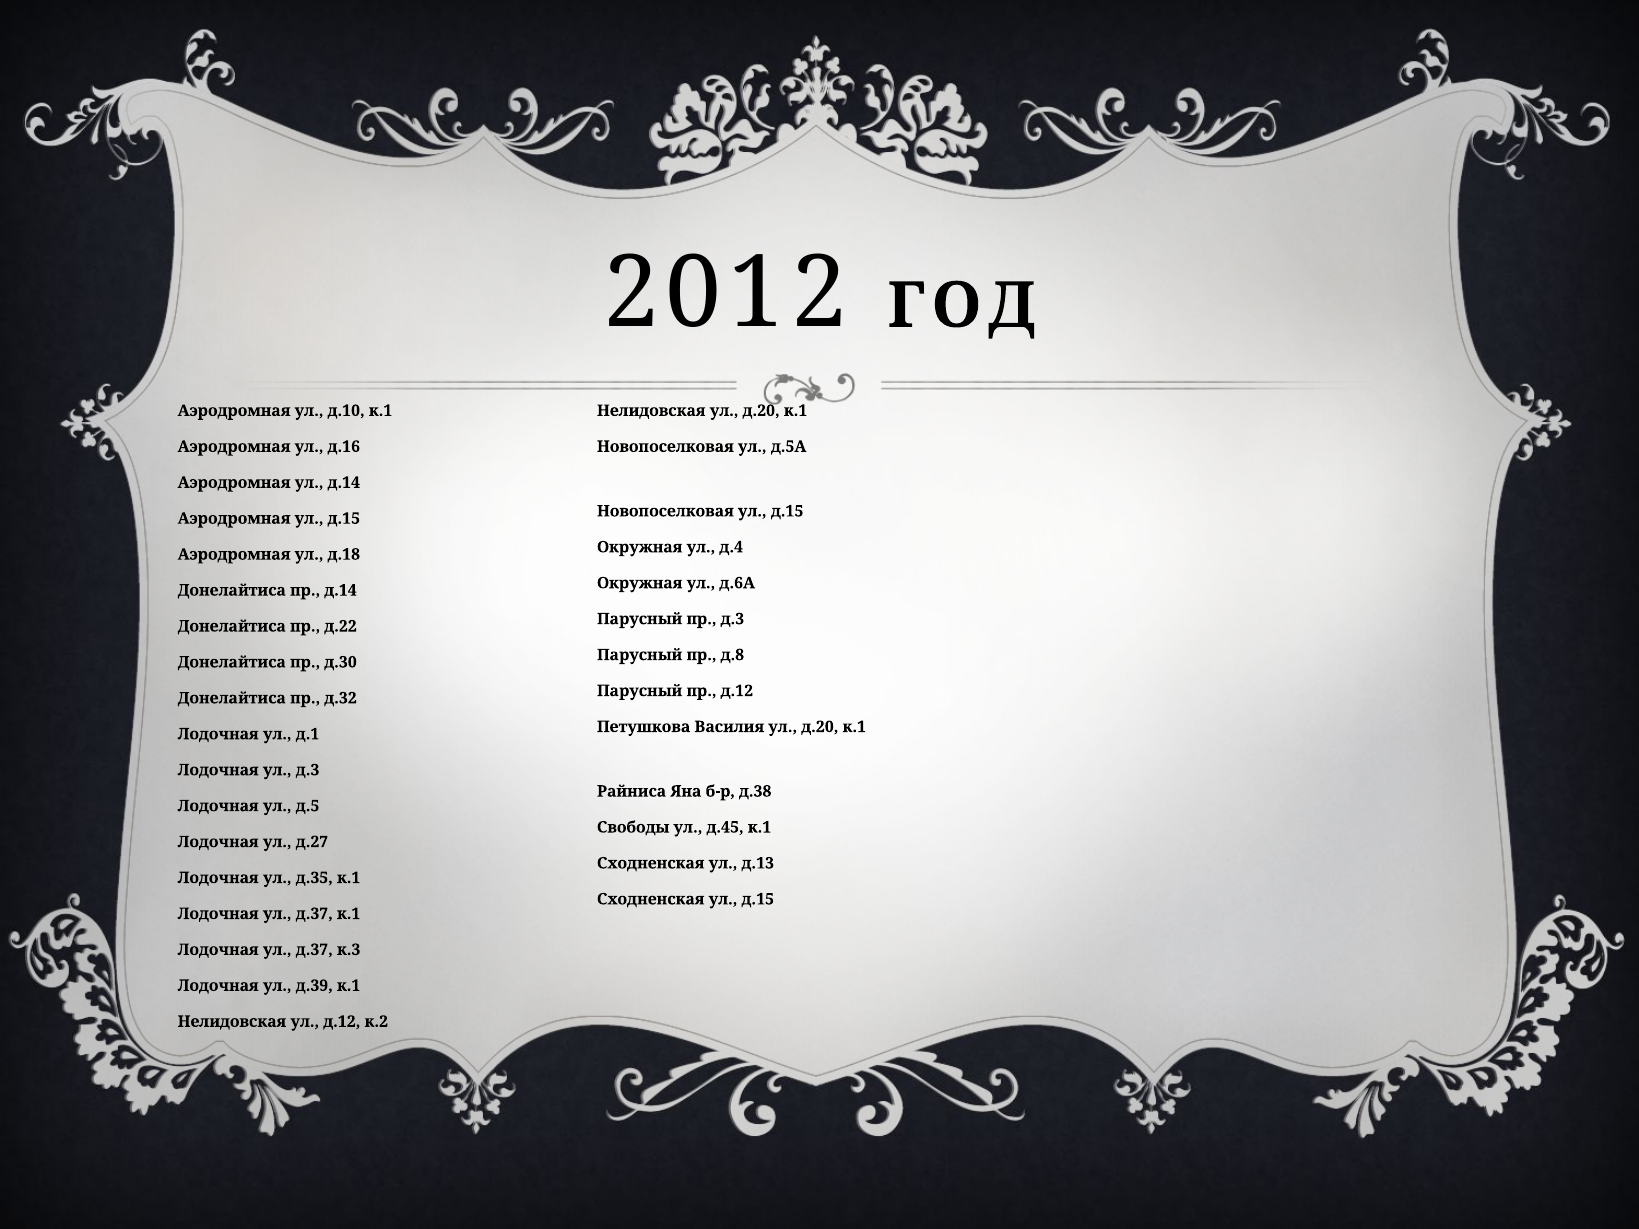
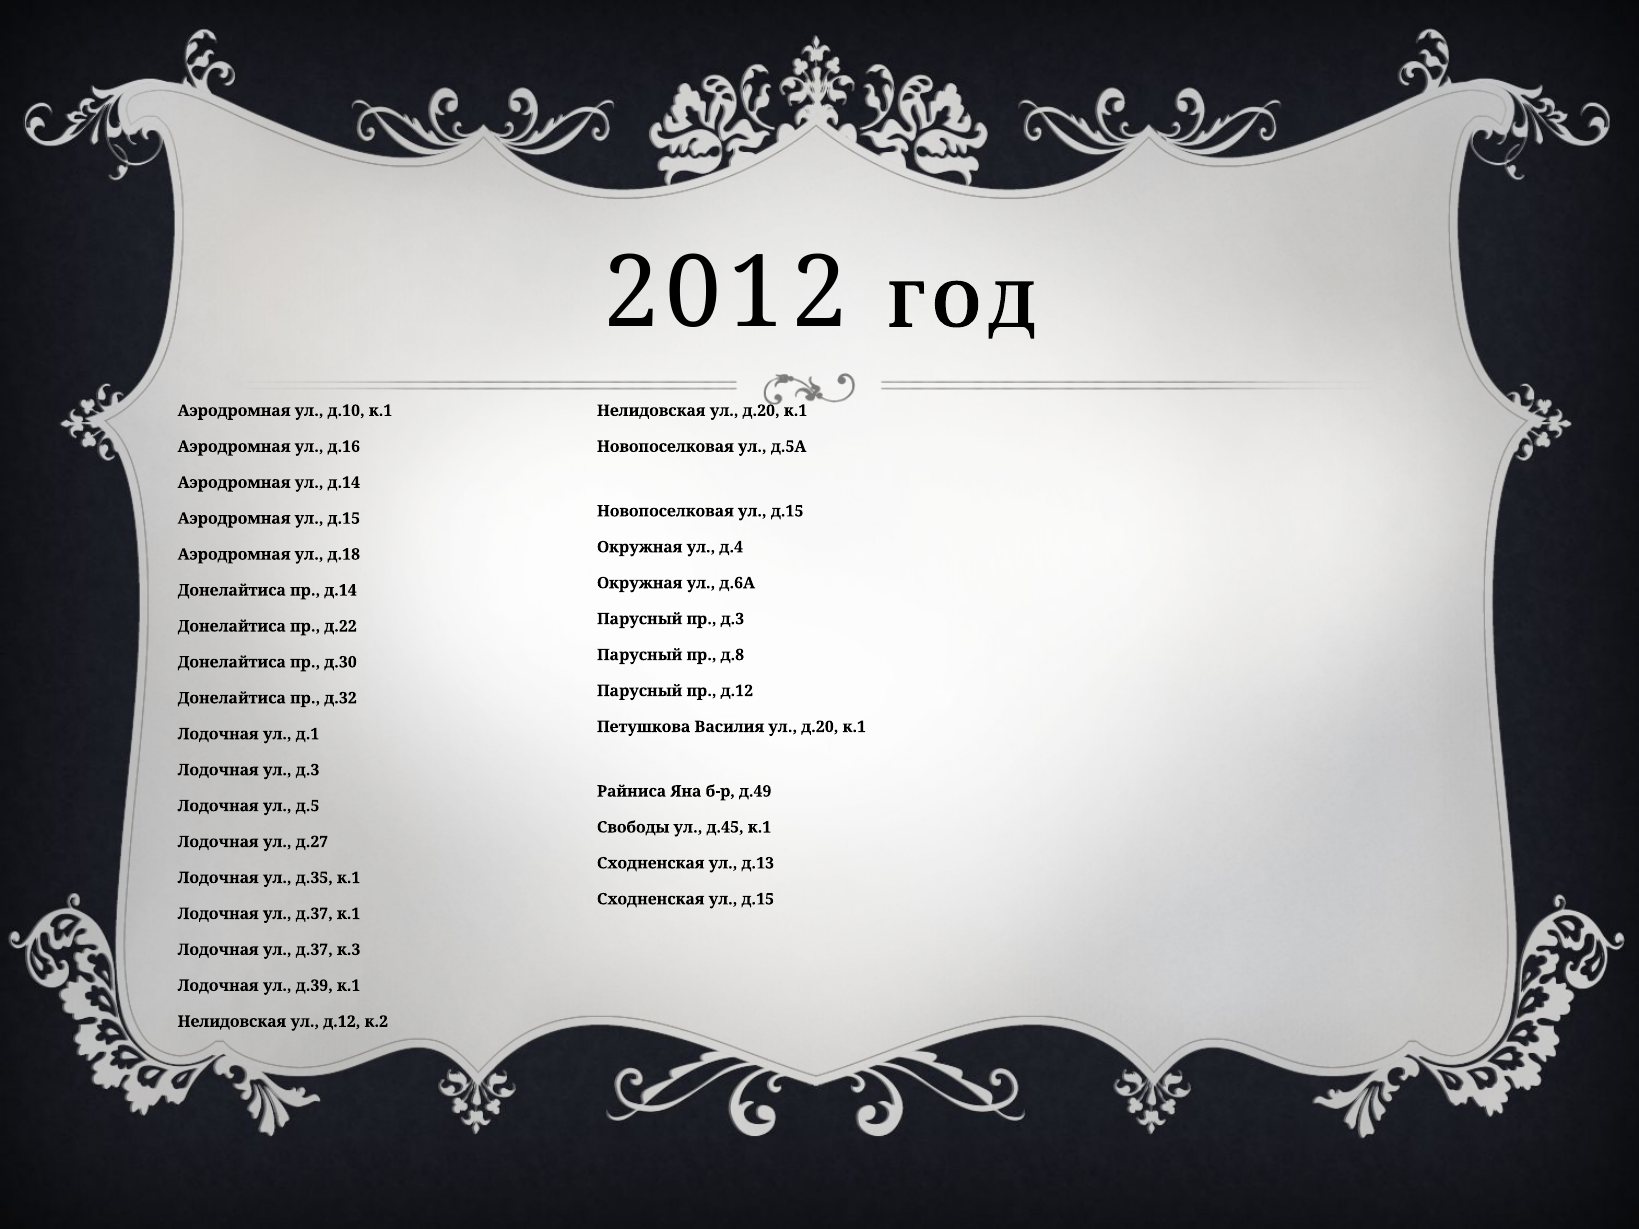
д.38: д.38 -> д.49
